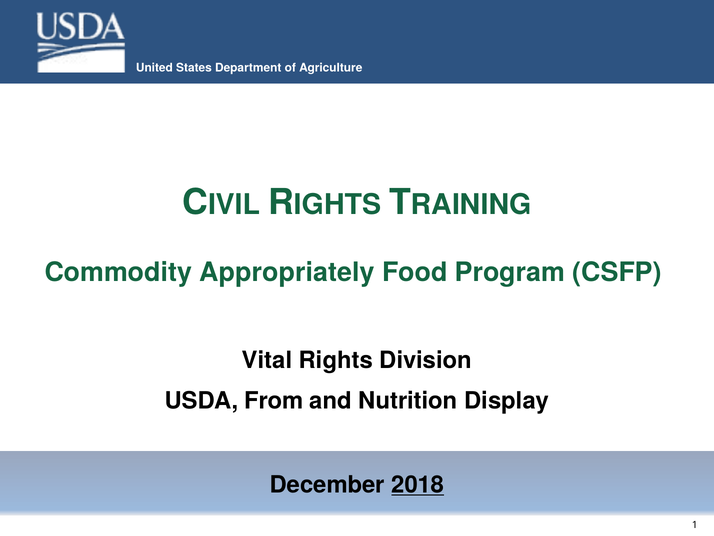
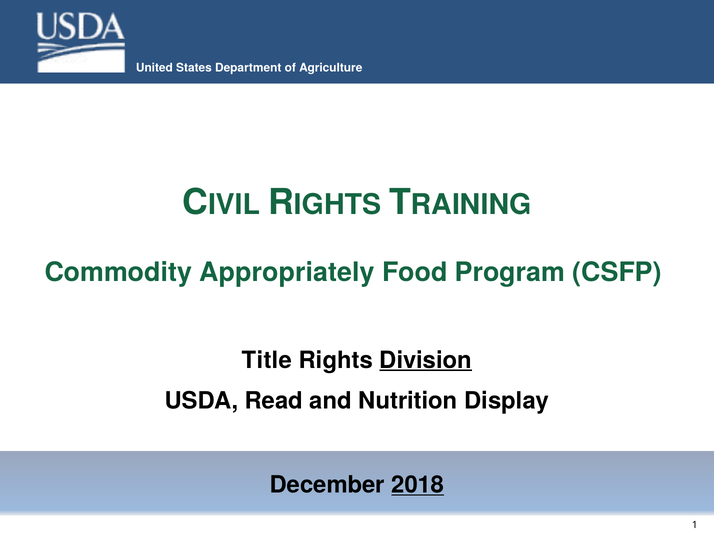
Vital: Vital -> Title
Division underline: none -> present
From: From -> Read
